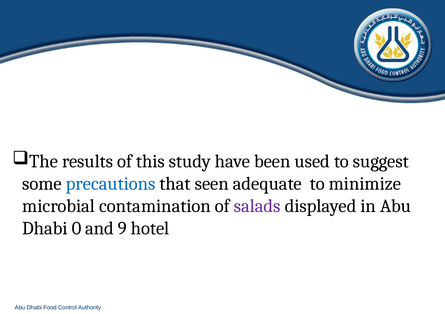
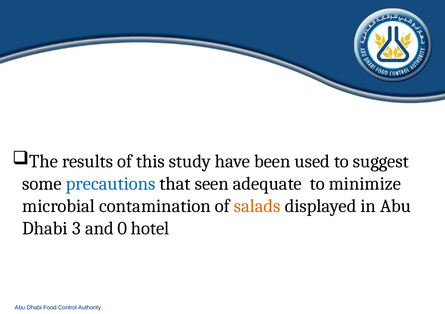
salads colour: purple -> orange
0: 0 -> 3
9: 9 -> 0
